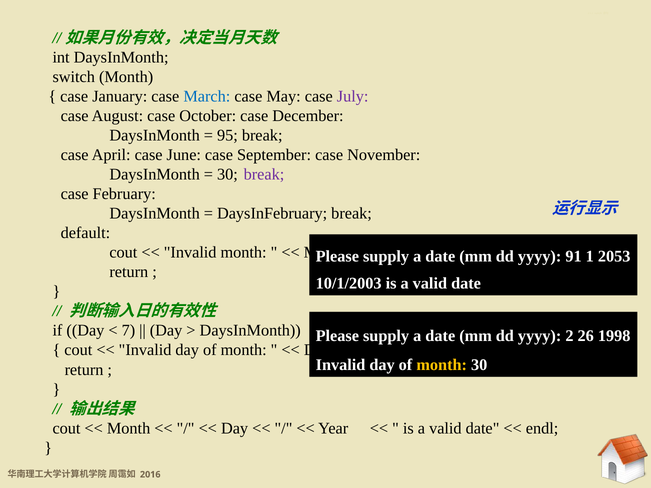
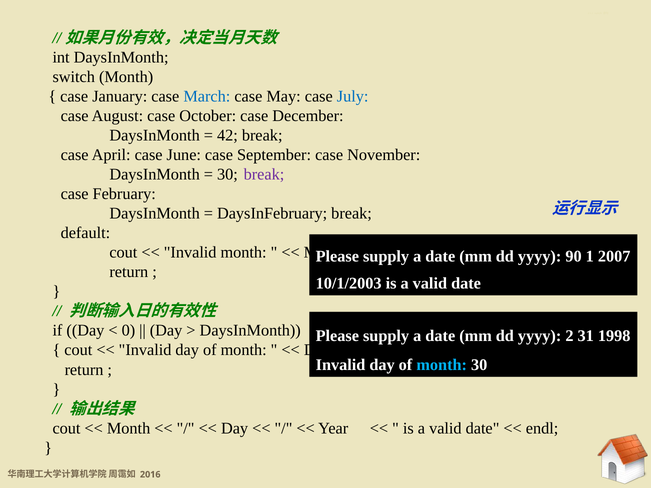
July colour: purple -> blue
95: 95 -> 42
91: 91 -> 90
2053: 2053 -> 2007
7: 7 -> 0
26: 26 -> 31
month at (442, 365) colour: yellow -> light blue
